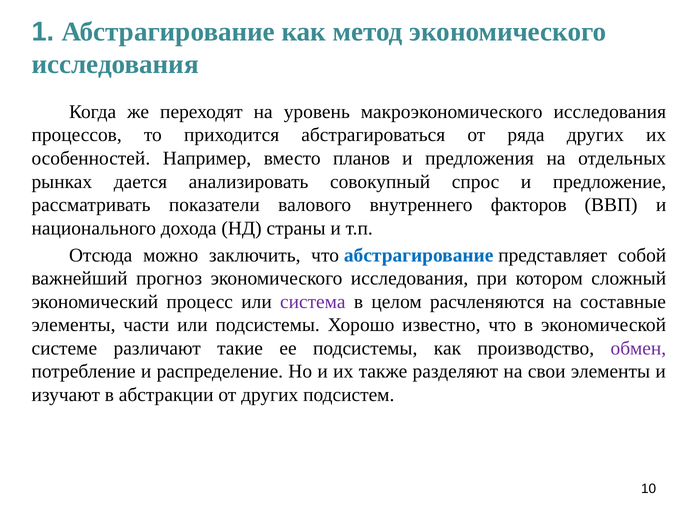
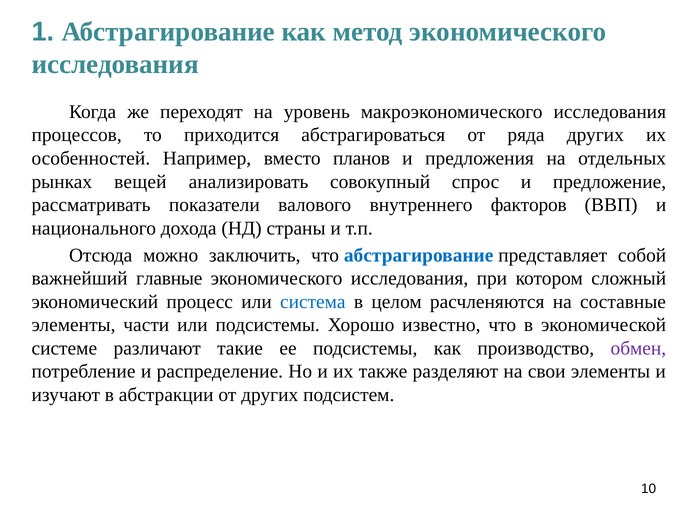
дается: дается -> вещей
прогноз: прогноз -> главные
система colour: purple -> blue
